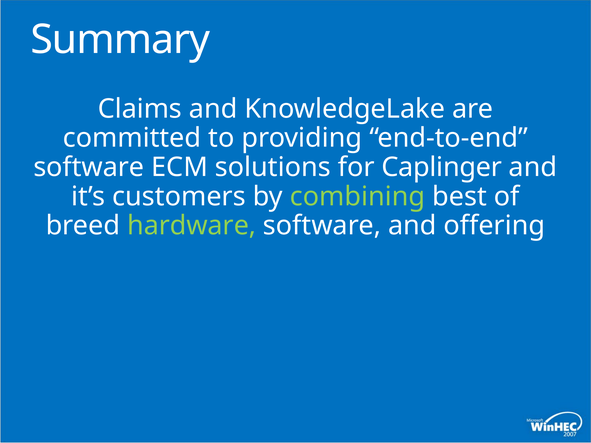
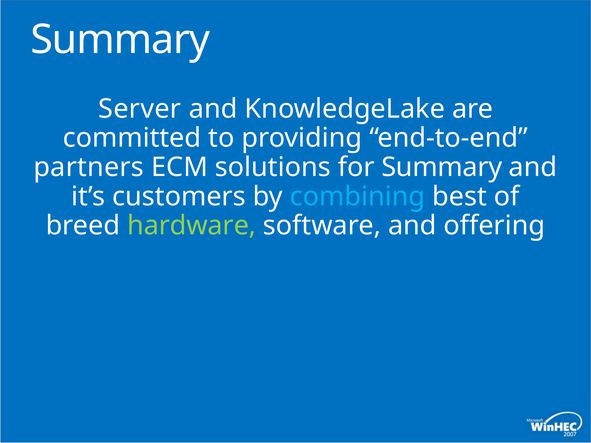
Claims: Claims -> Server
software at (89, 167): software -> partners
for Caplinger: Caplinger -> Summary
combining colour: light green -> light blue
